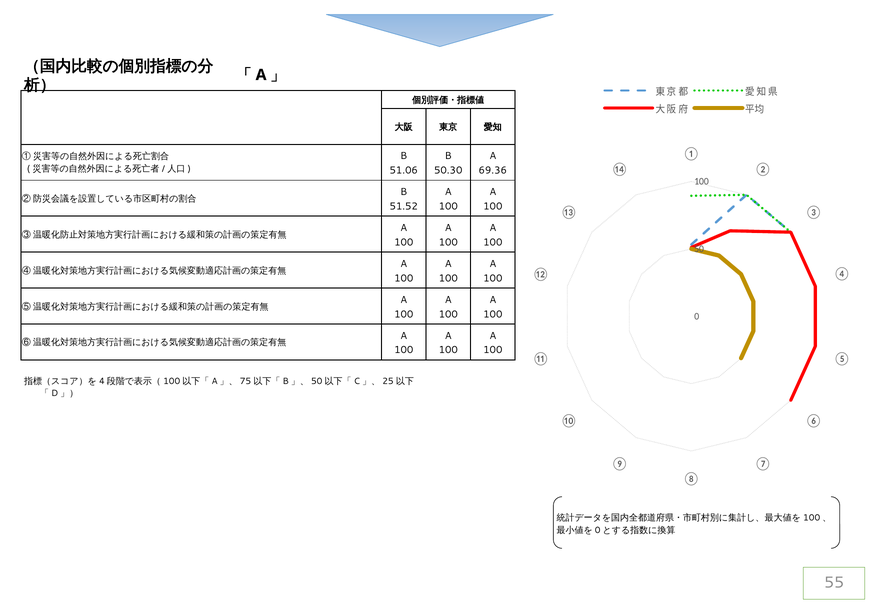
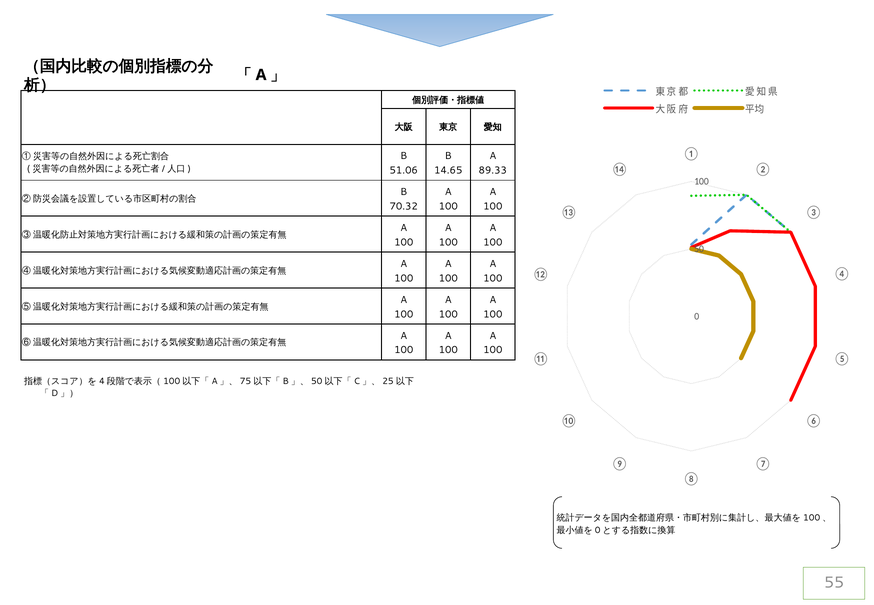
50.30: 50.30 -> 14.65
69.36: 69.36 -> 89.33
51.52: 51.52 -> 70.32
